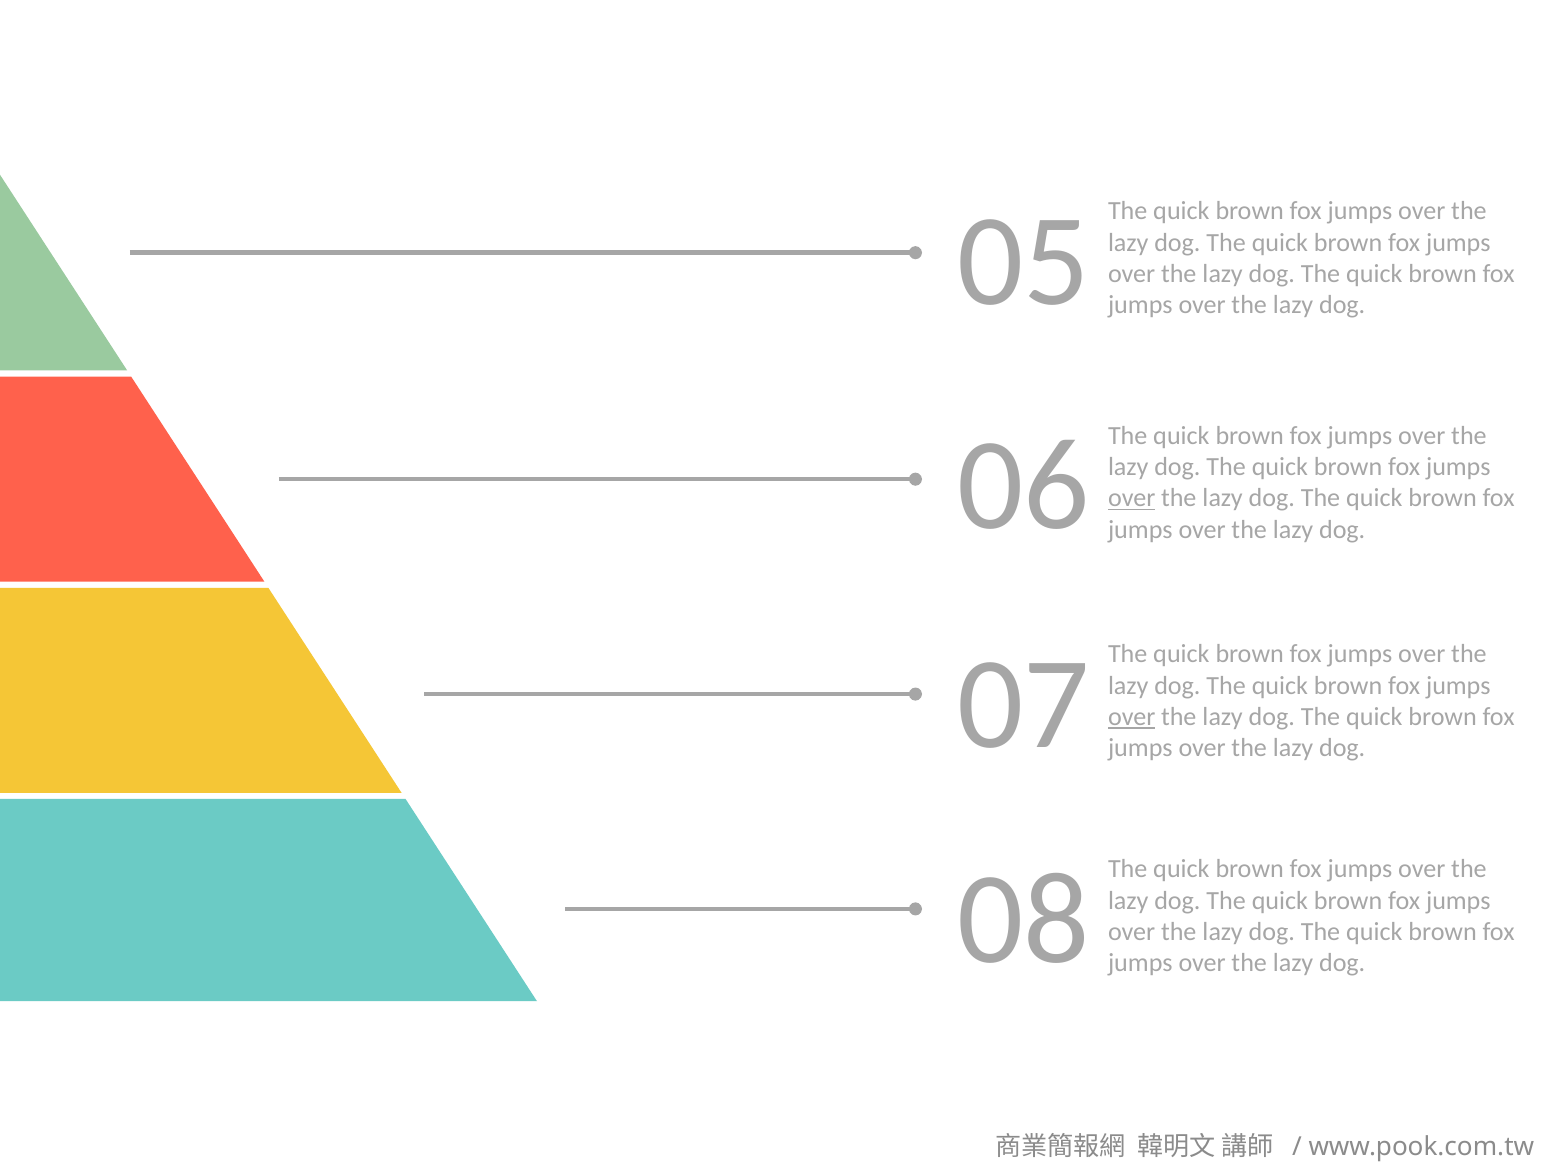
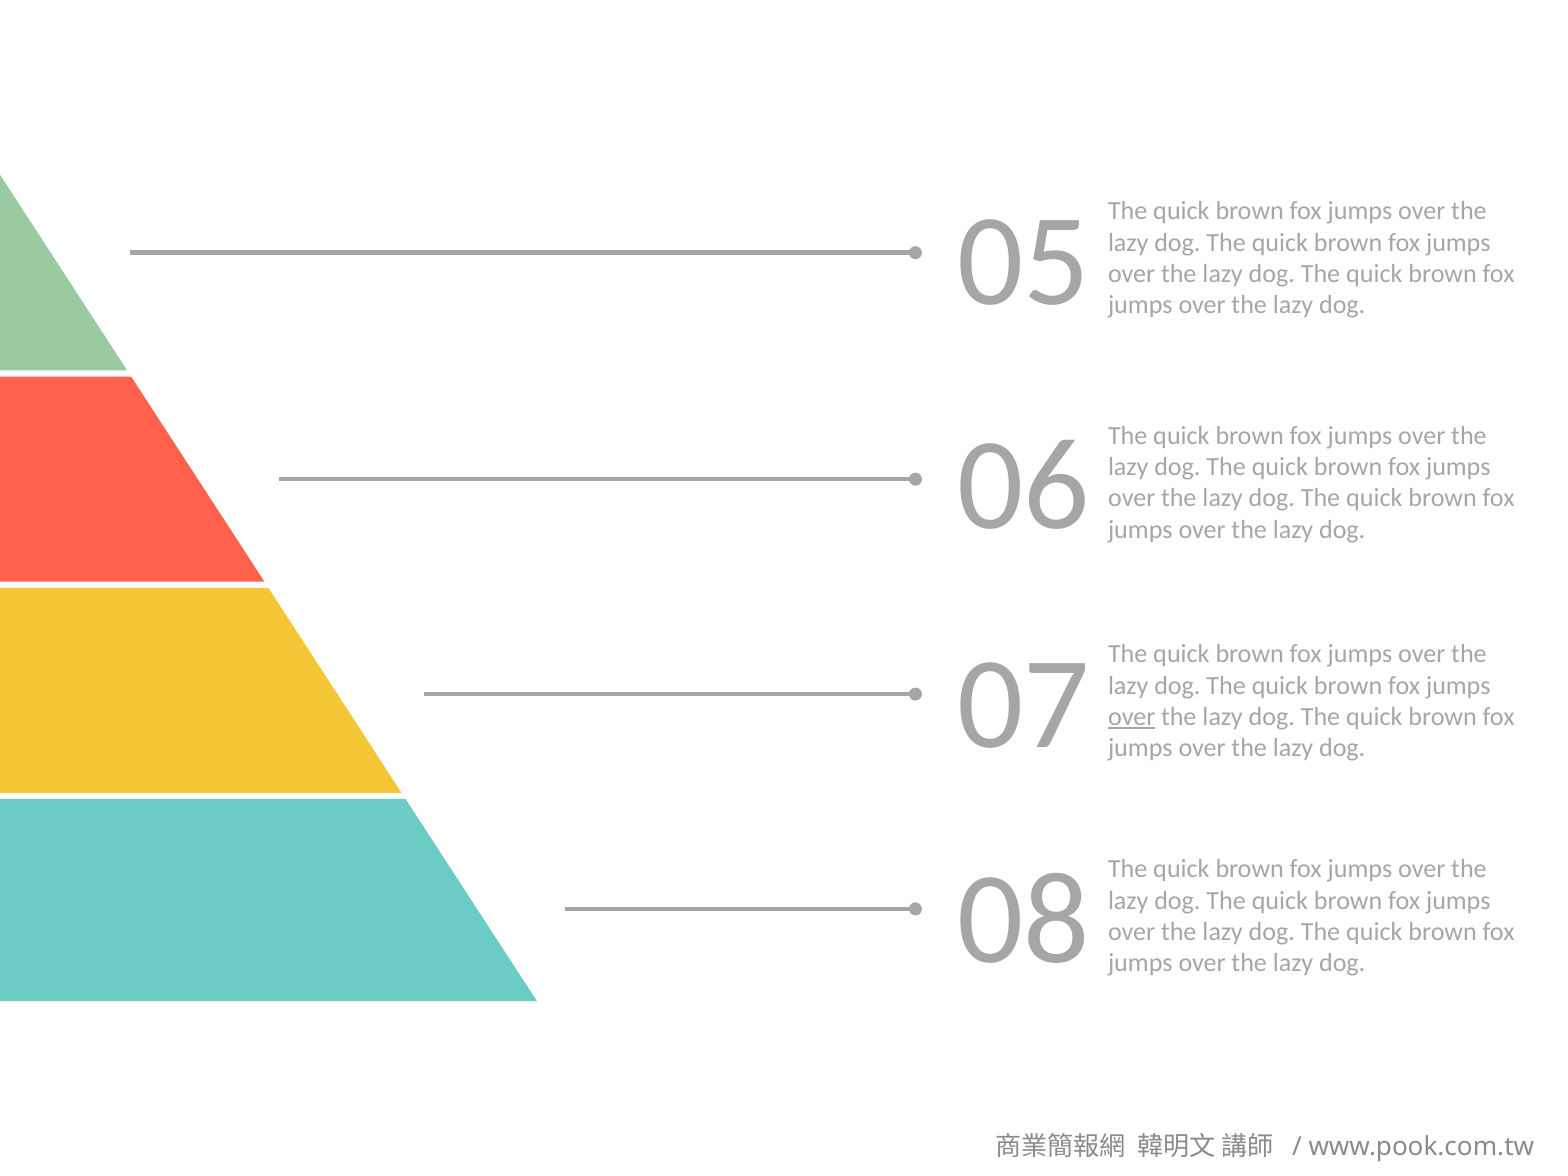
over at (1132, 498) underline: present -> none
